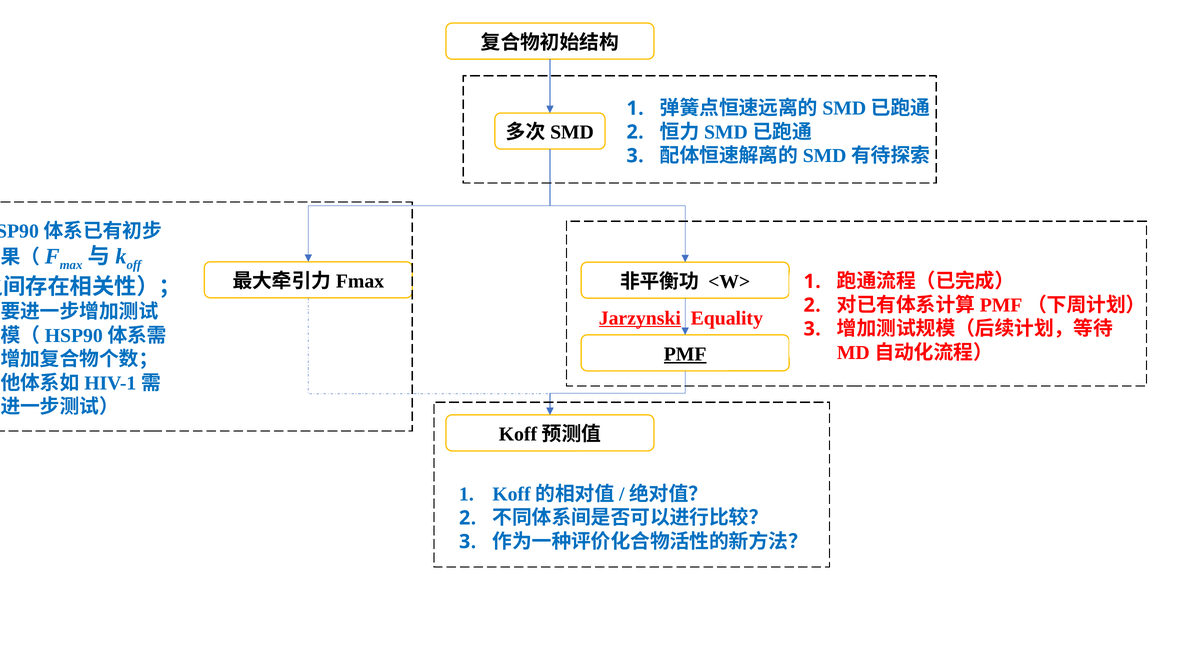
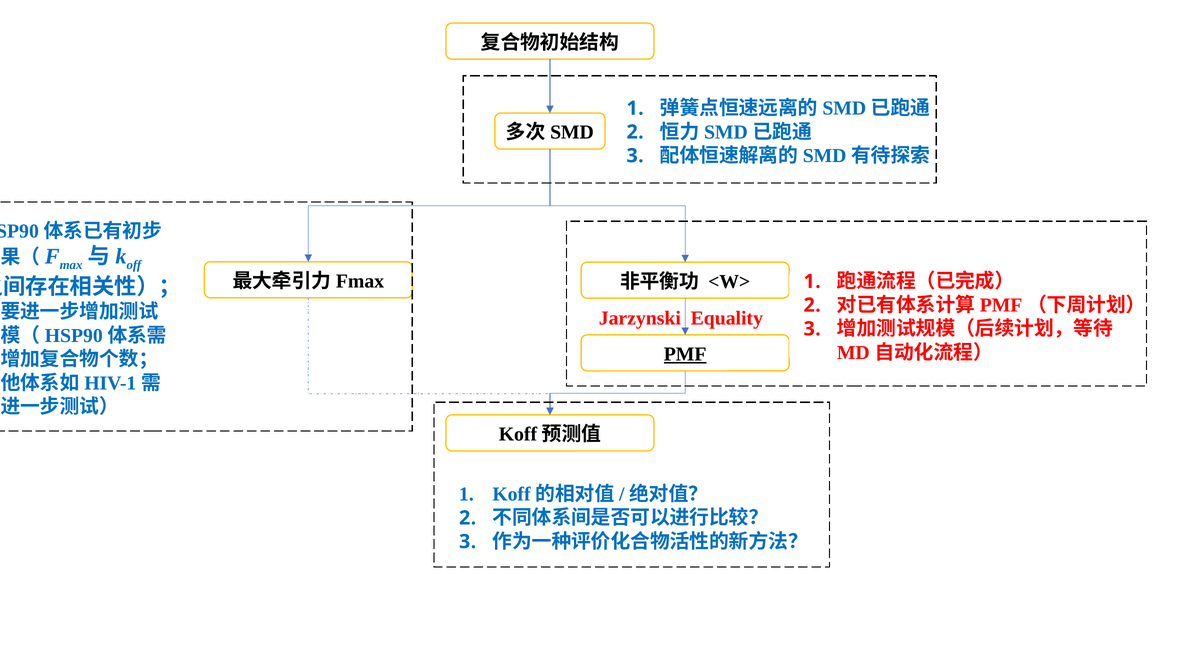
Jarzynski underline: present -> none
